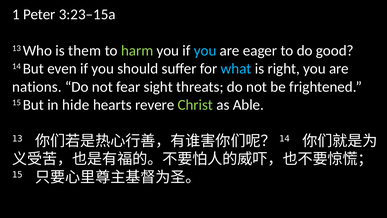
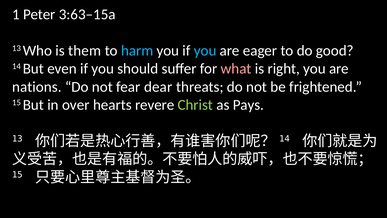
3:23–15a: 3:23–15a -> 3:63–15a
harm colour: light green -> light blue
what colour: light blue -> pink
sight: sight -> dear
hide: hide -> over
Able: Able -> Pays
